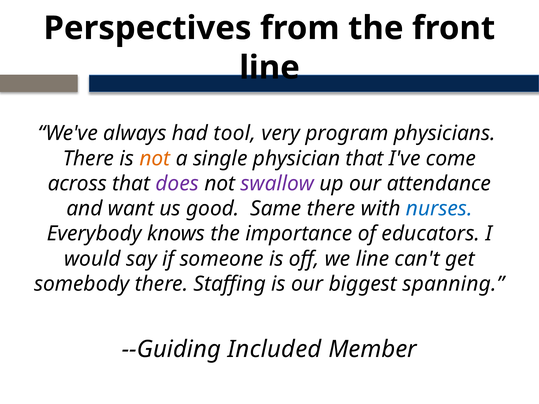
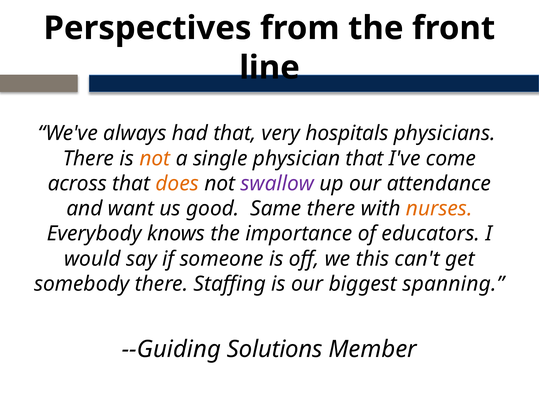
had tool: tool -> that
program: program -> hospitals
does colour: purple -> orange
nurses colour: blue -> orange
we line: line -> this
Included: Included -> Solutions
